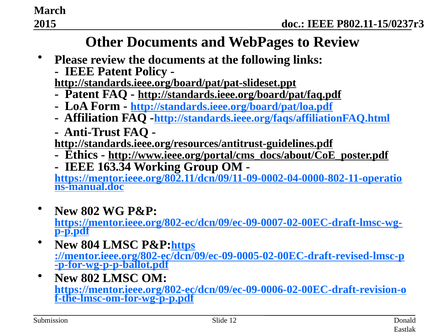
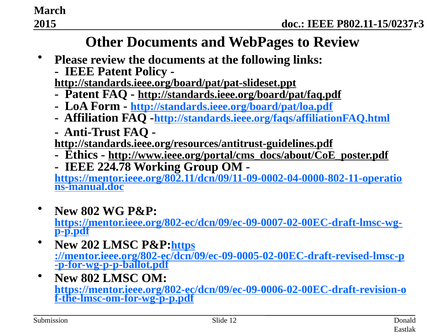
163.34: 163.34 -> 224.78
804: 804 -> 202
